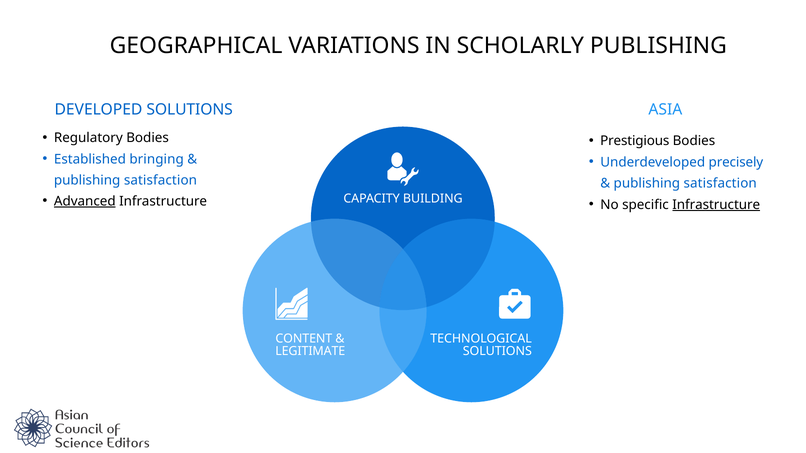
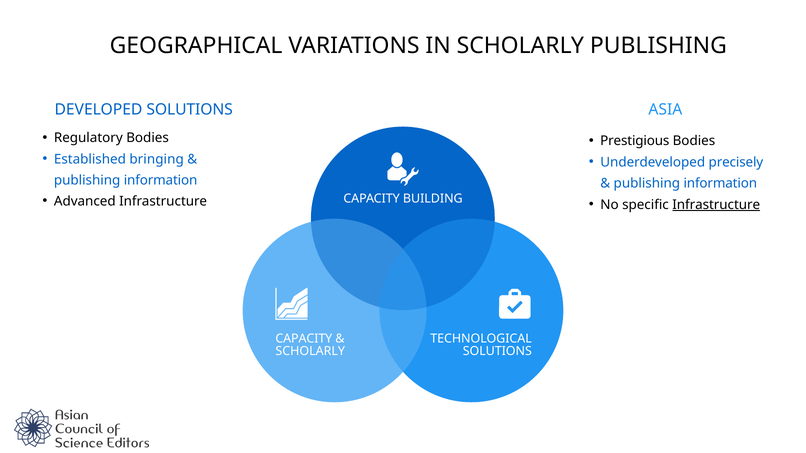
satisfaction at (160, 180): satisfaction -> information
satisfaction at (720, 184): satisfaction -> information
Advanced underline: present -> none
CONTENT at (304, 339): CONTENT -> CAPACITY
LEGITIMATE at (310, 351): LEGITIMATE -> SCHOLARLY
